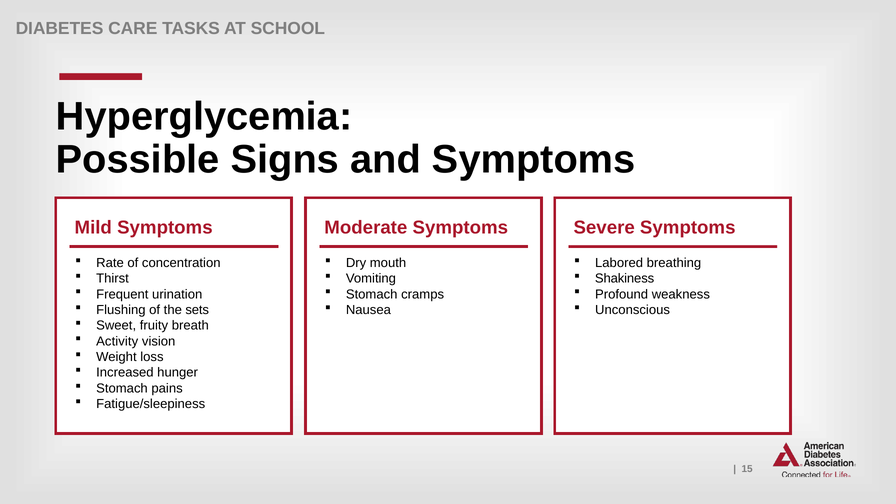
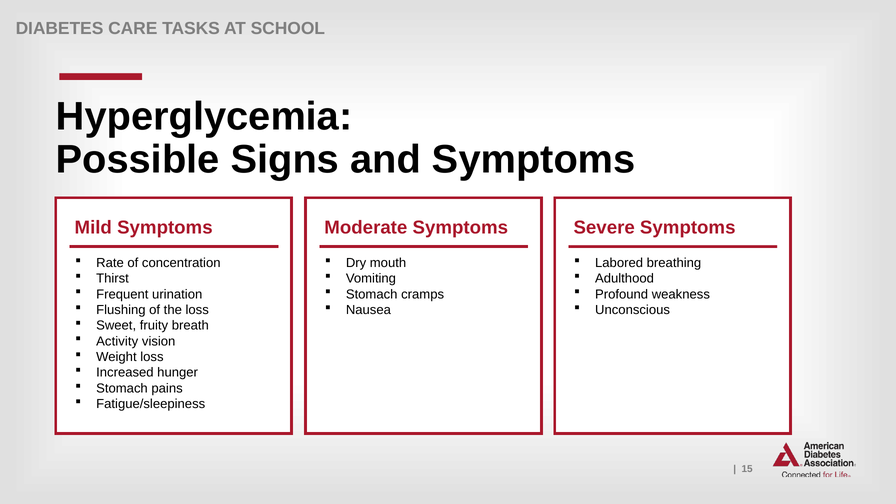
Shakiness: Shakiness -> Adulthood
the sets: sets -> loss
